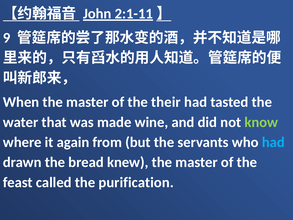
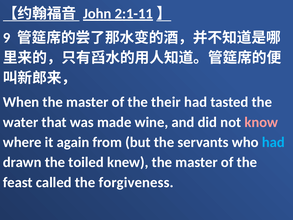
know colour: light green -> pink
bread: bread -> toiled
purification: purification -> forgiveness
